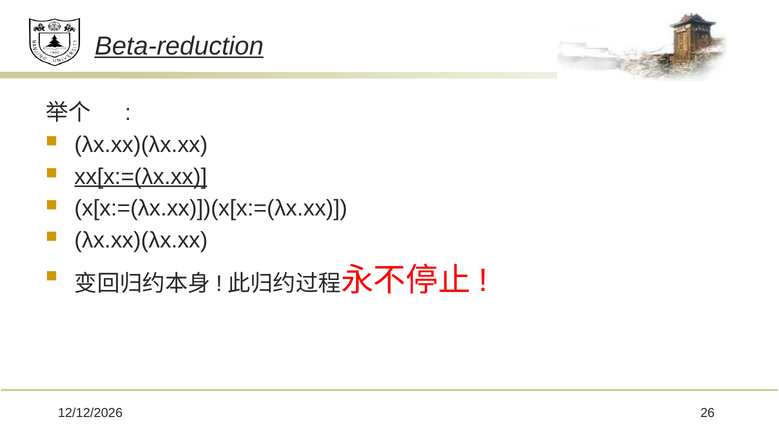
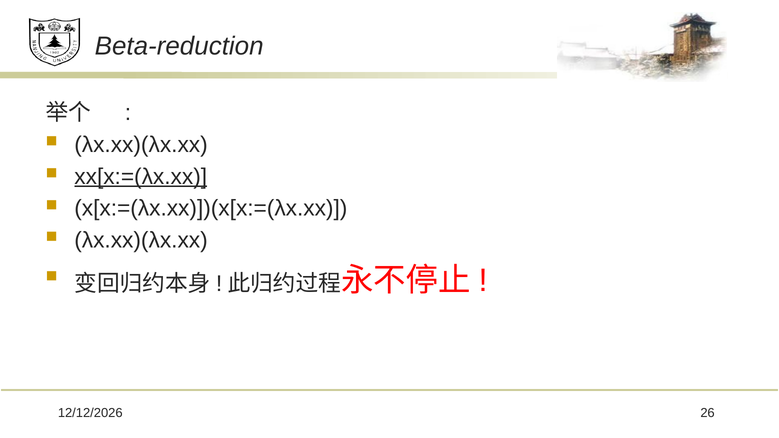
Beta-reduction underline: present -> none
